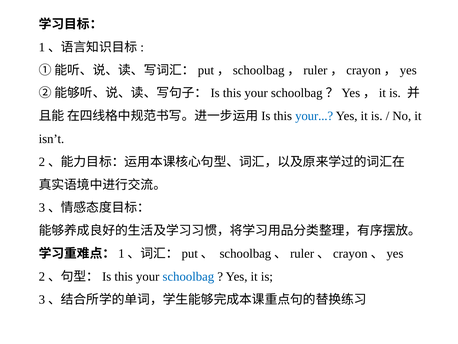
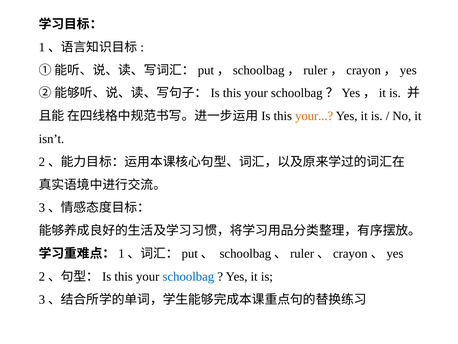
your at (314, 116) colour: blue -> orange
